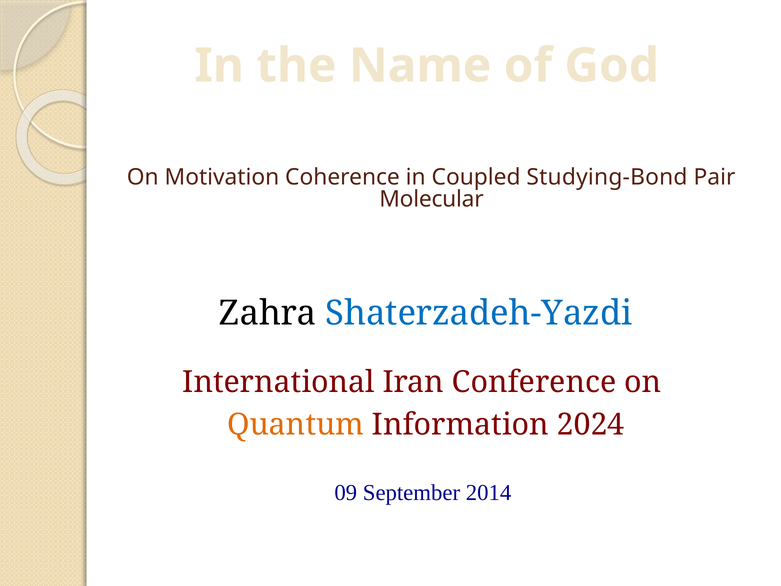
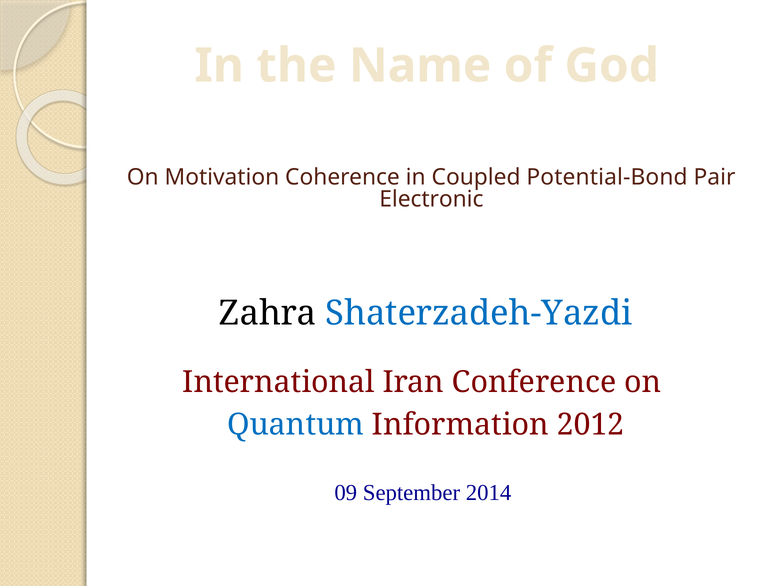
Studying-Bond: Studying-Bond -> Potential-Bond
Molecular: Molecular -> Electronic
Quantum colour: orange -> blue
2024: 2024 -> 2012
